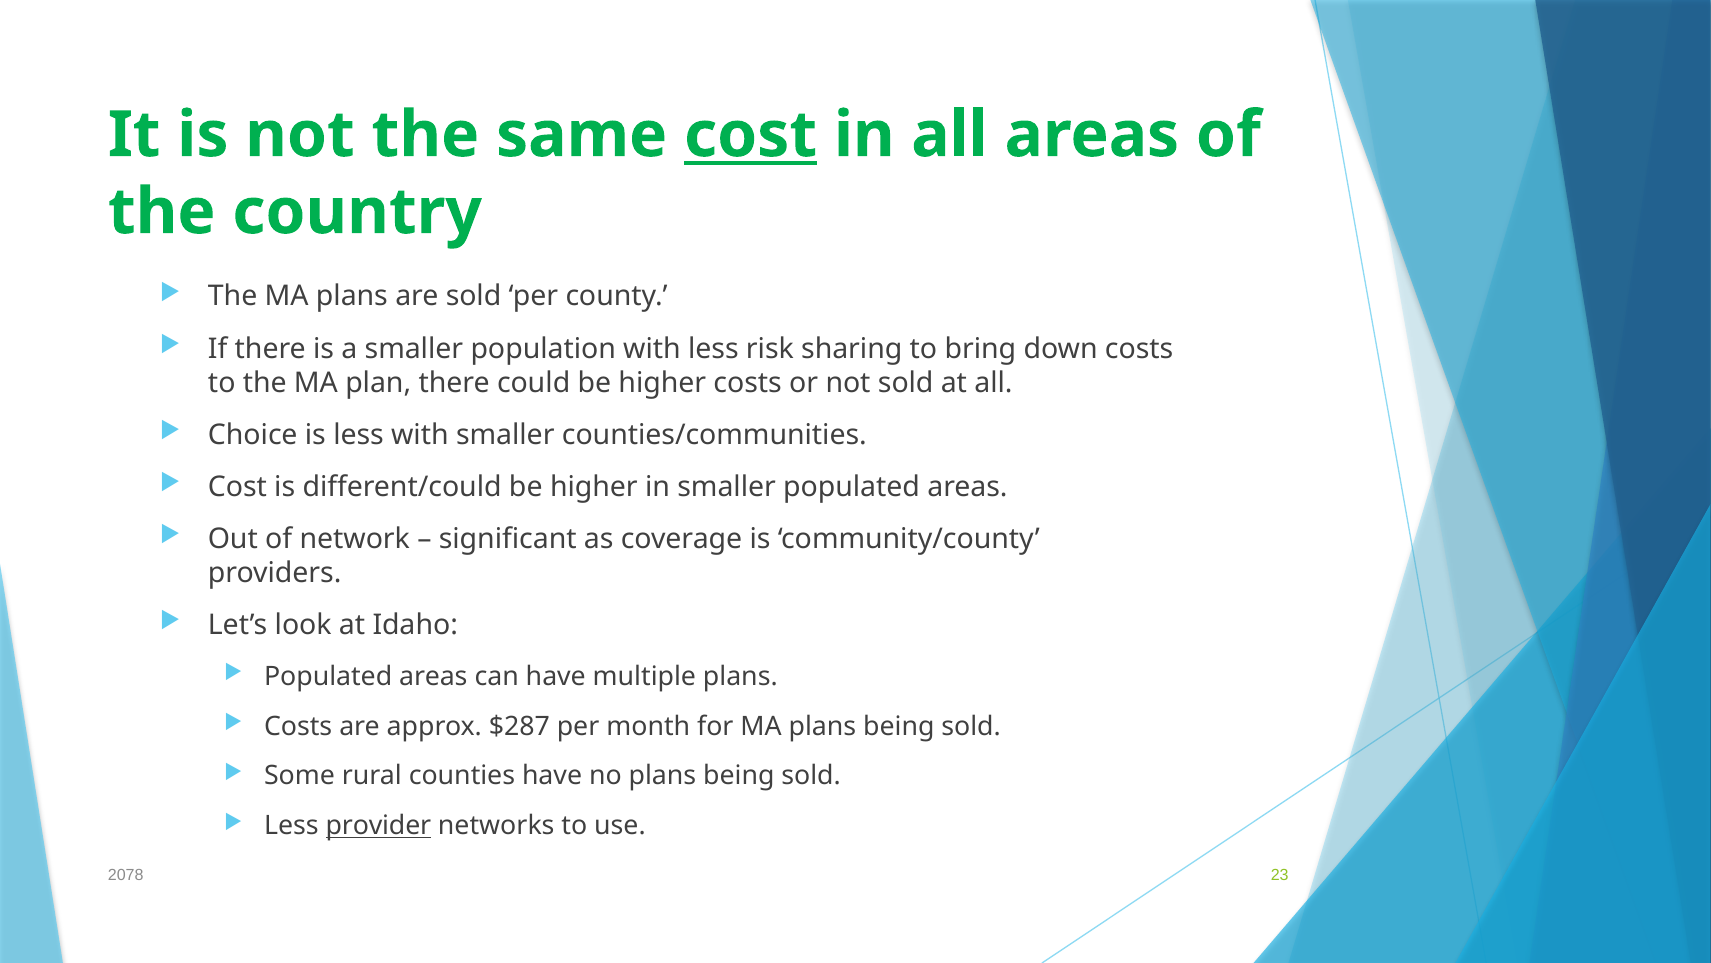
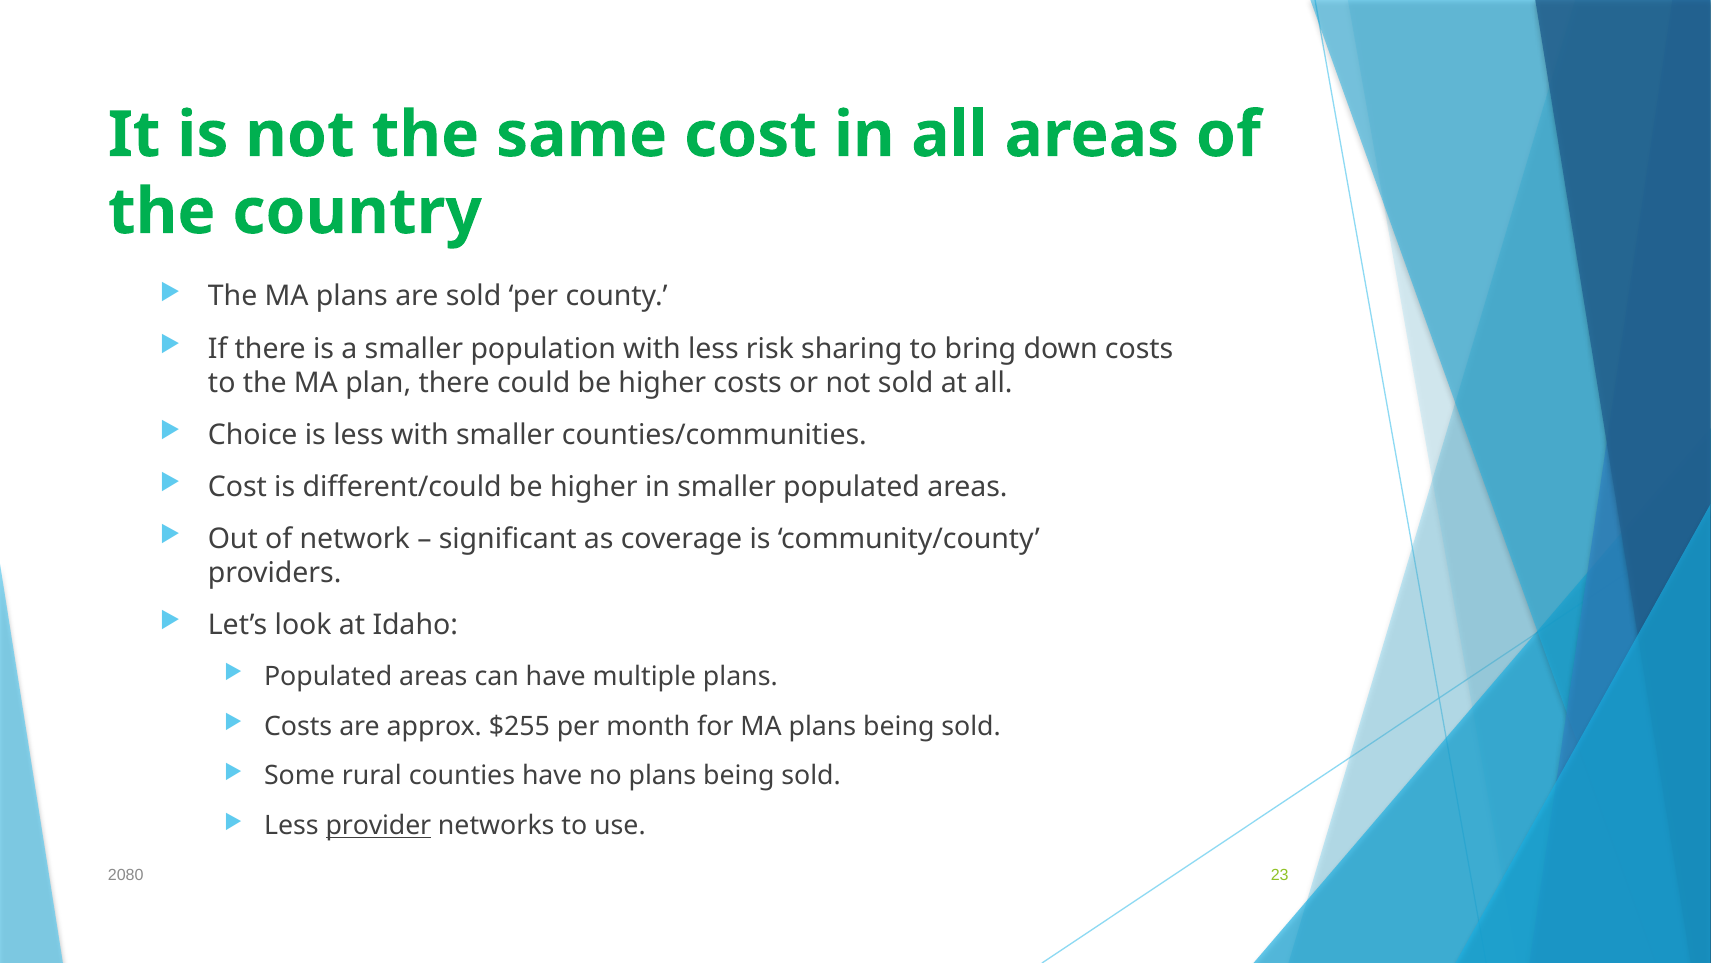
cost at (751, 135) underline: present -> none
$287: $287 -> $255
2078: 2078 -> 2080
